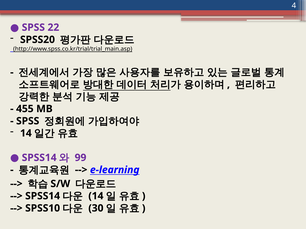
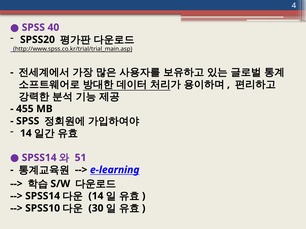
22: 22 -> 40
99: 99 -> 51
